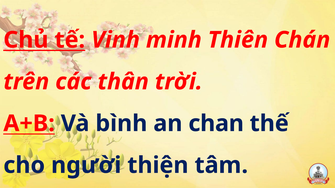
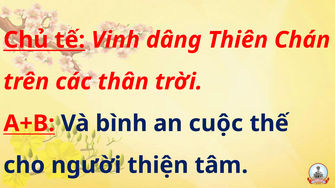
minh: minh -> dâng
chan: chan -> cuộc
